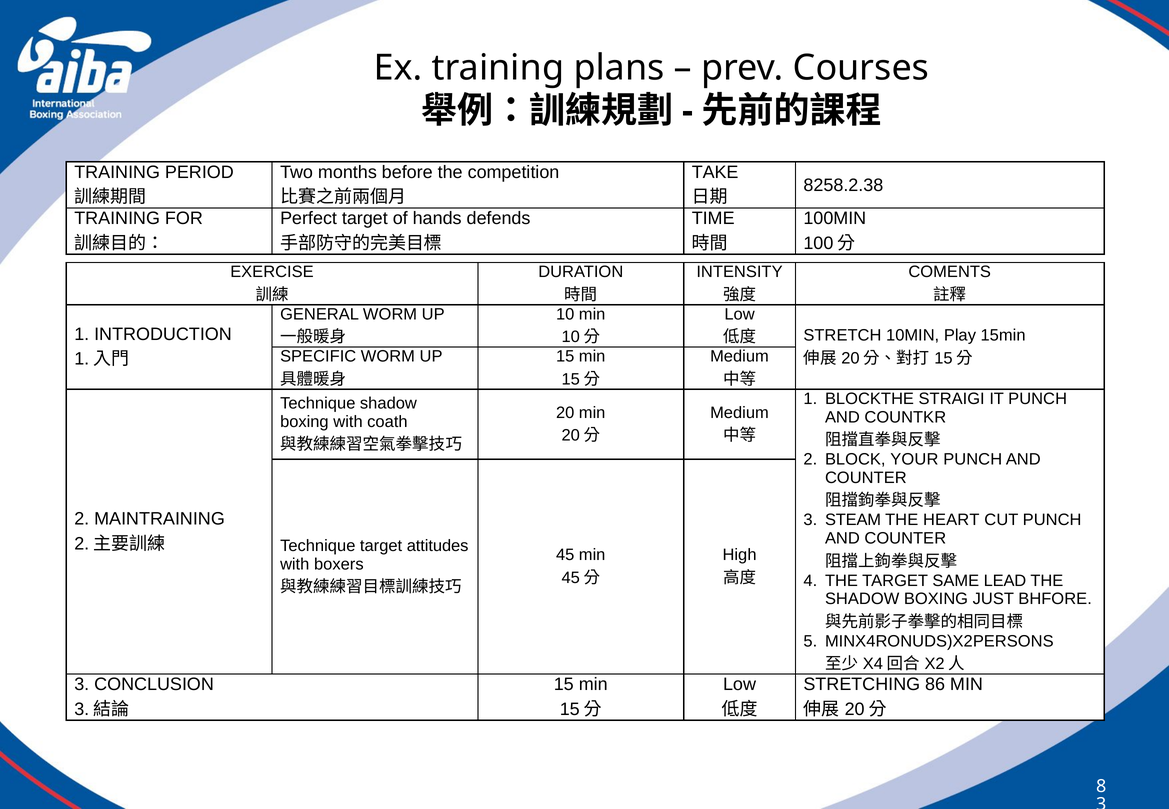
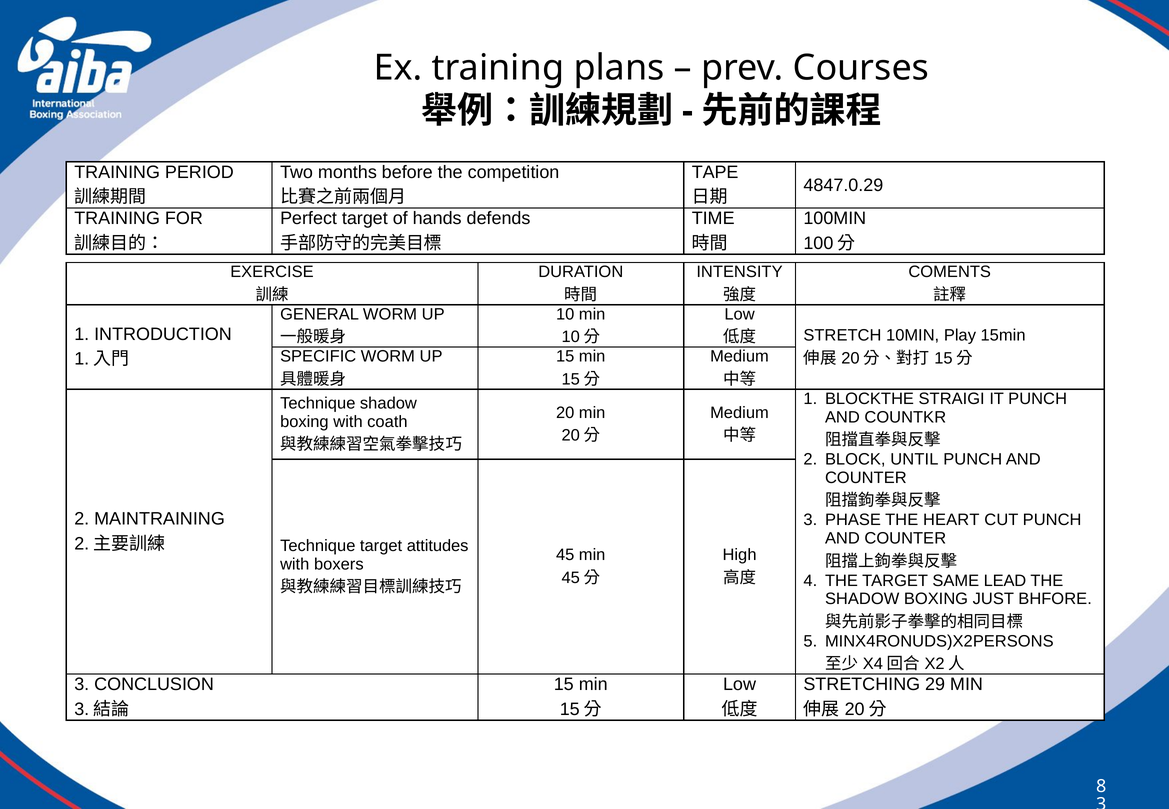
TAKE: TAKE -> TAPE
8258.2.38: 8258.2.38 -> 4847.0.29
YOUR: YOUR -> UNTIL
STEAM: STEAM -> PHASE
86: 86 -> 29
